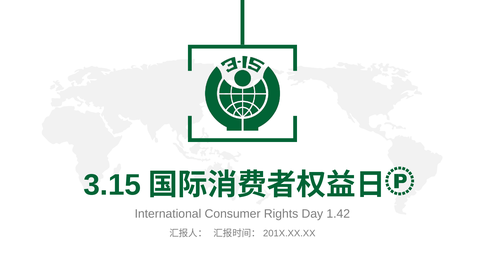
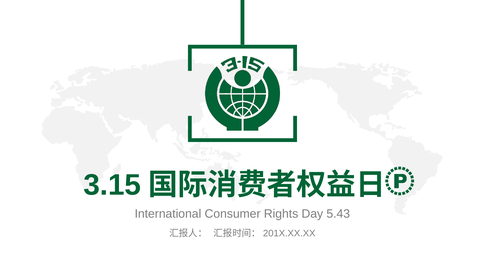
1.42: 1.42 -> 5.43
